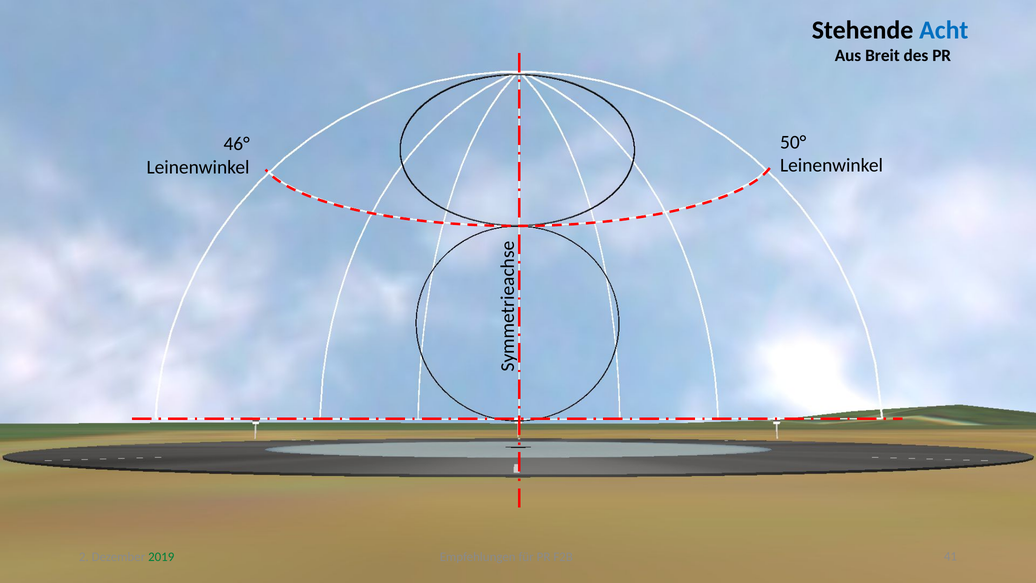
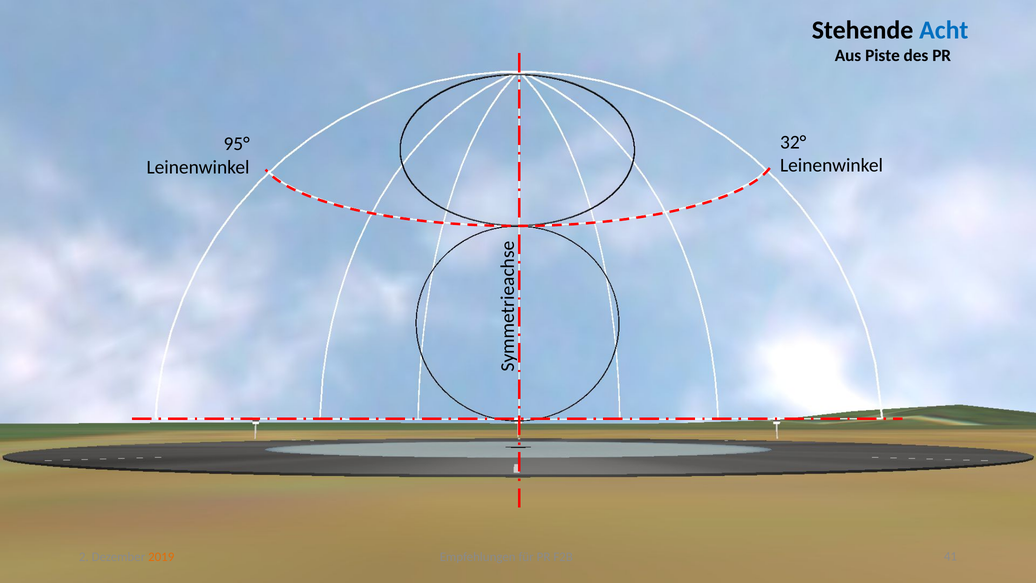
Breit: Breit -> Piste
50°: 50° -> 32°
46°: 46° -> 95°
2019 colour: green -> orange
